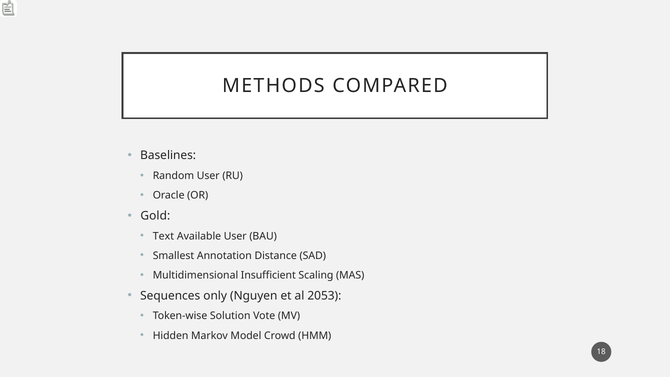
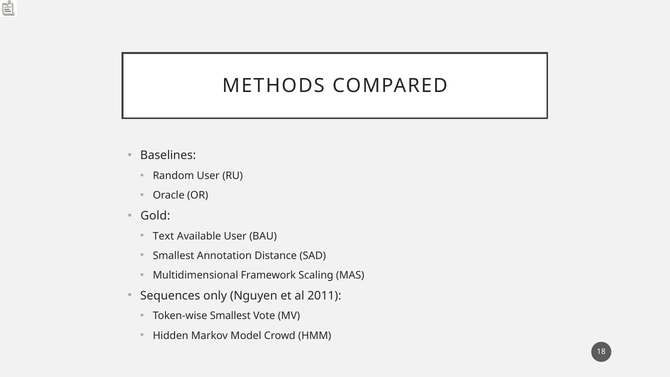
Insufficient: Insufficient -> Framework
2053: 2053 -> 2011
Token-wise Solution: Solution -> Smallest
